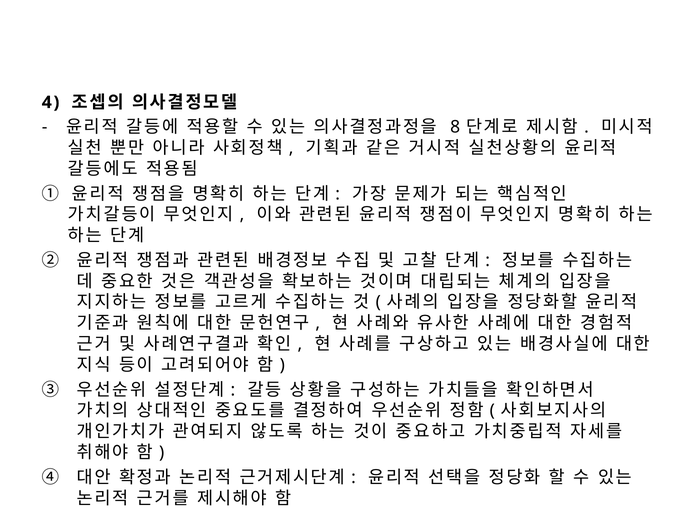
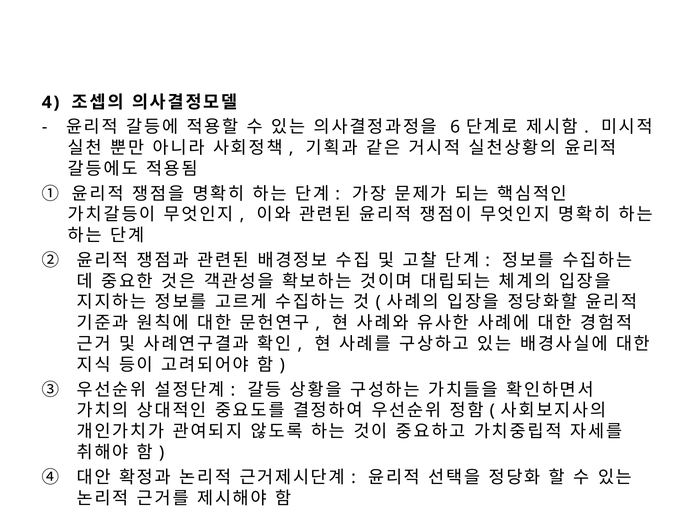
8: 8 -> 6
